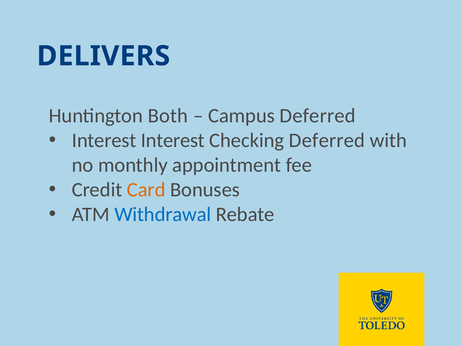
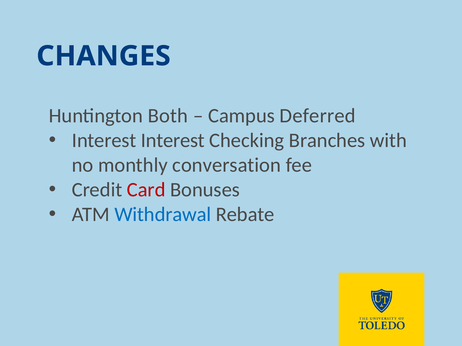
DELIVERS: DELIVERS -> CHANGES
Checking Deferred: Deferred -> Branches
appointment: appointment -> conversation
Card colour: orange -> red
